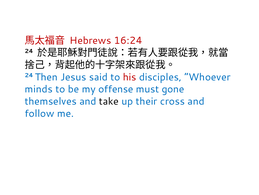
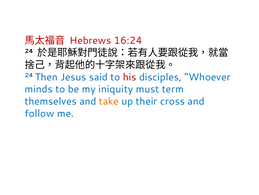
offense: offense -> iniquity
gone: gone -> term
take colour: black -> orange
